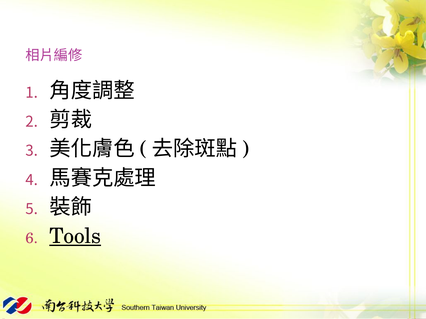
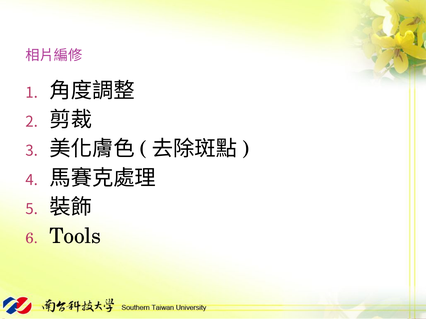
Tools underline: present -> none
